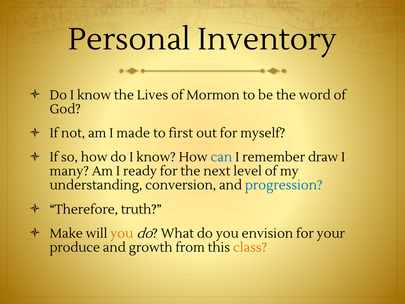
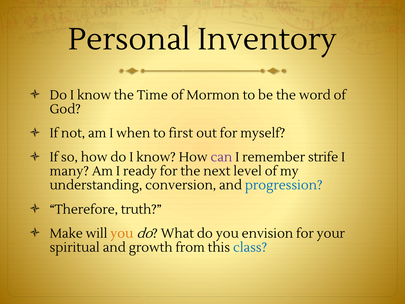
Lives: Lives -> Time
made: made -> when
can colour: blue -> purple
draw: draw -> strife
produce: produce -> spiritual
class colour: orange -> blue
